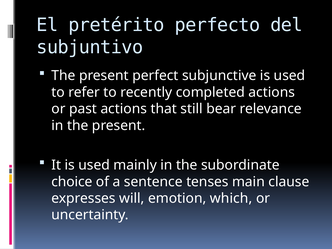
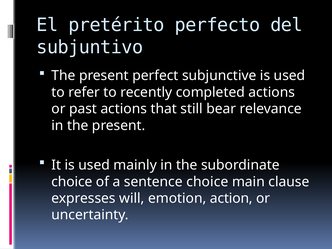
sentence tenses: tenses -> choice
which: which -> action
